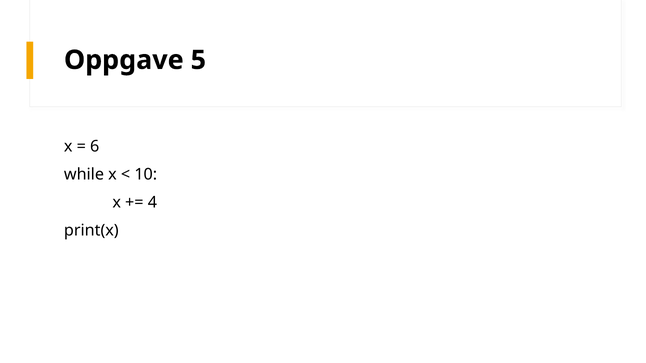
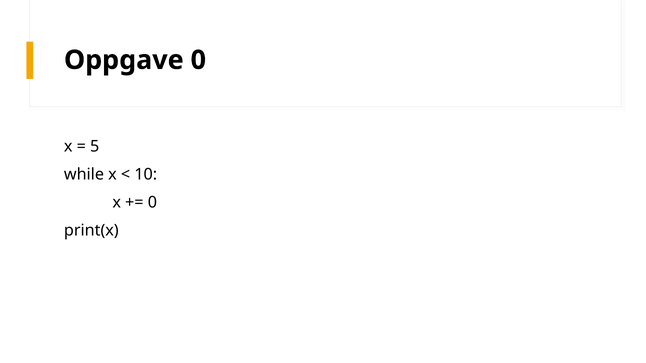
Oppgave 5: 5 -> 0
6: 6 -> 5
4 at (152, 203): 4 -> 0
